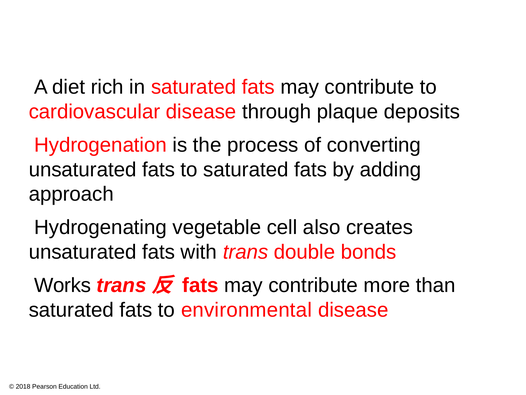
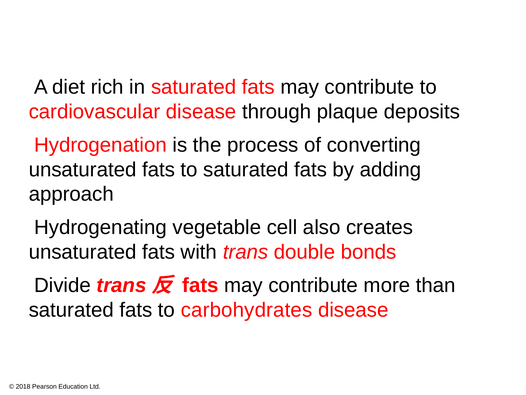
Works: Works -> Divide
environmental: environmental -> carbohydrates
